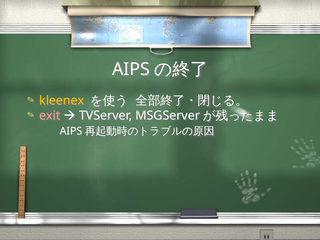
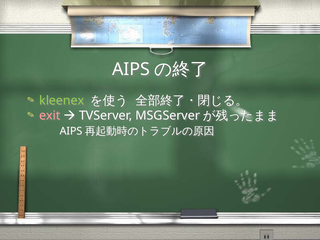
kleenex colour: yellow -> light green
